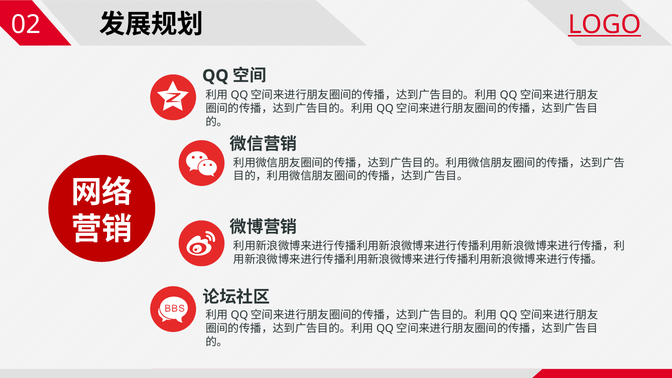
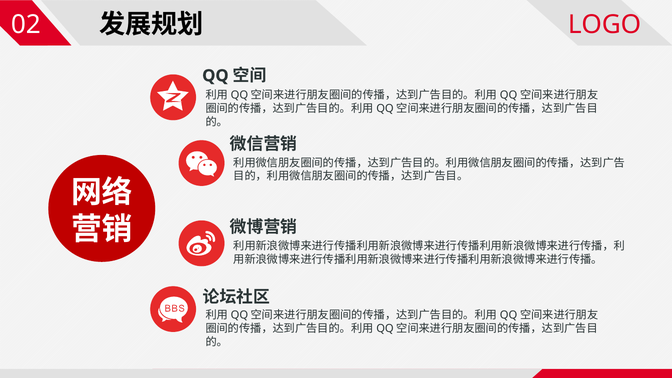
LOGO underline: present -> none
